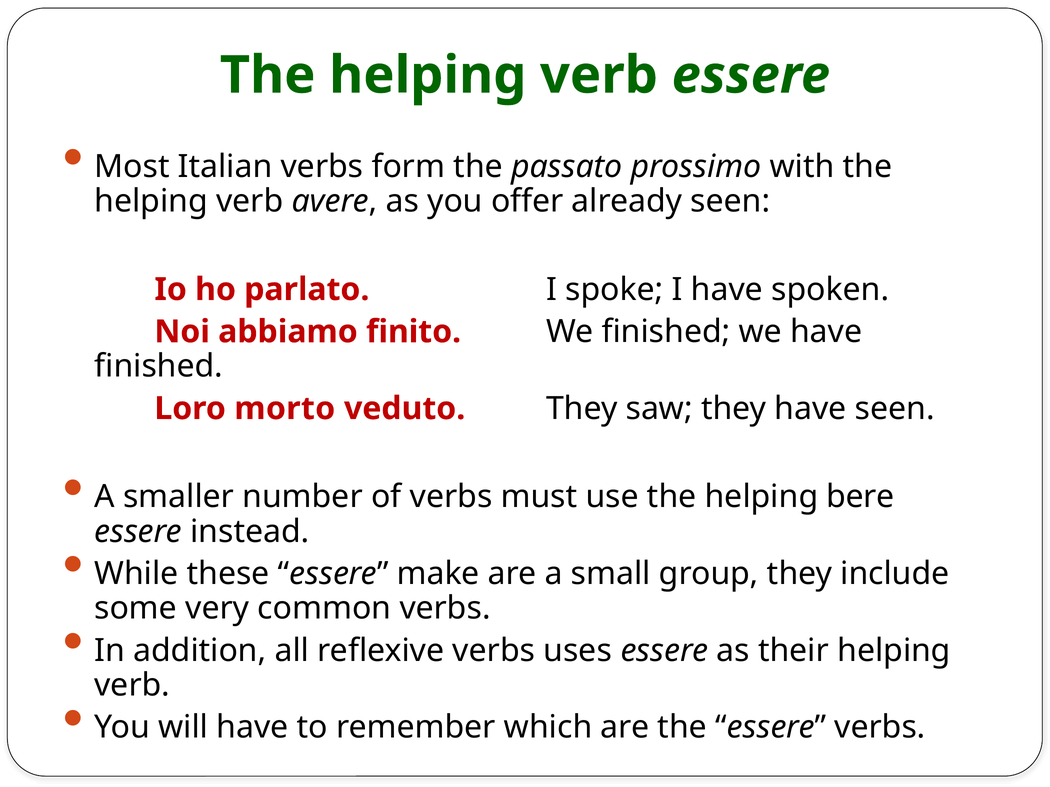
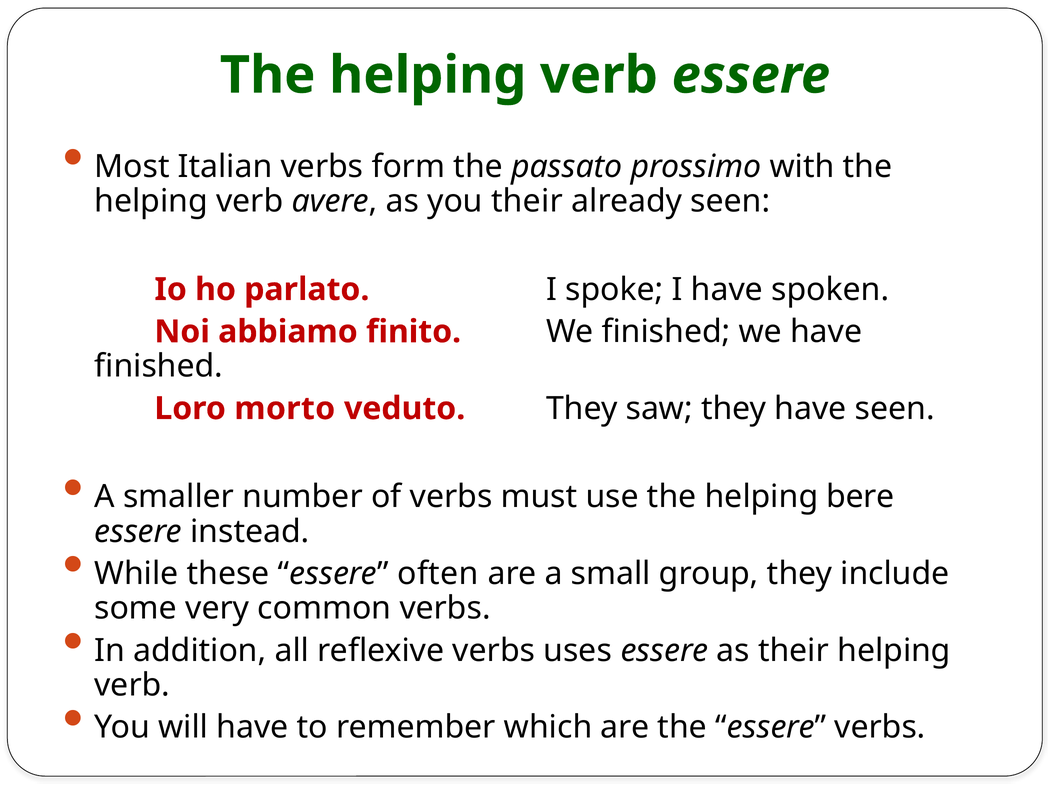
you offer: offer -> their
make: make -> often
